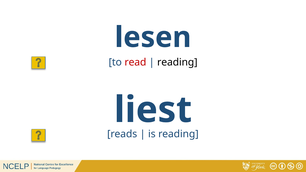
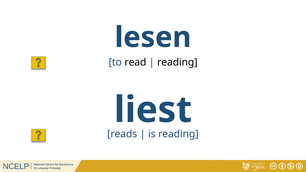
read colour: red -> black
